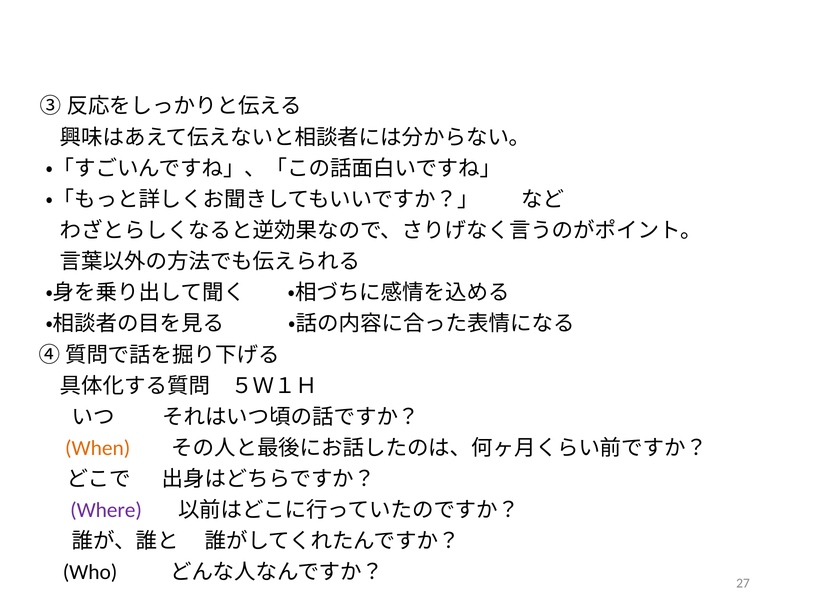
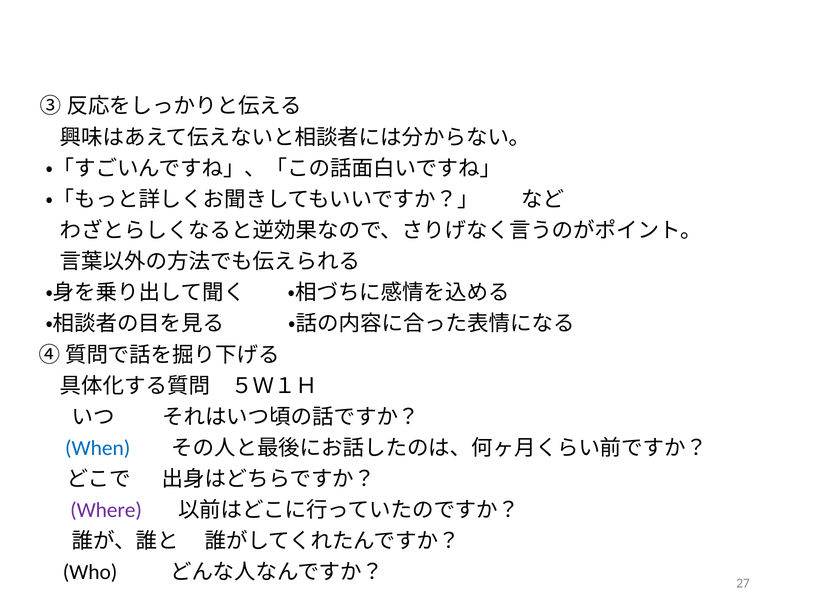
When colour: orange -> blue
